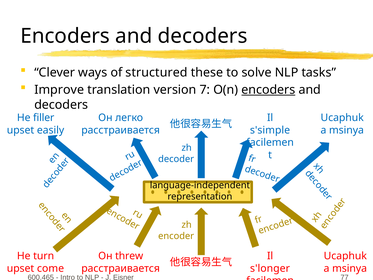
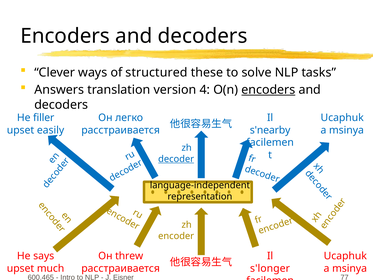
Improve: Improve -> Answers
7: 7 -> 4
s'simple: s'simple -> s'nearby
decoder underline: none -> present
turn: turn -> says
come: come -> much
